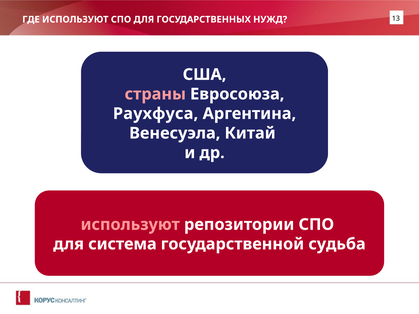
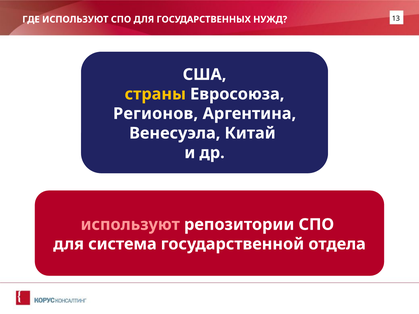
страны colour: pink -> yellow
Раухфуса: Раухфуса -> Регионов
судьба: судьба -> отдела
